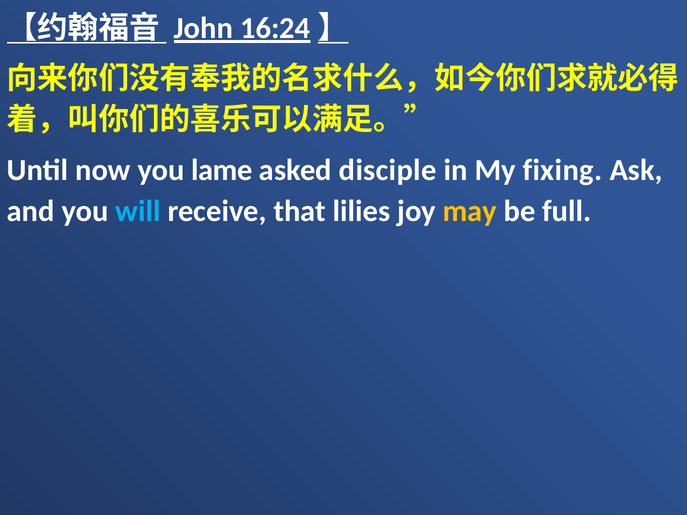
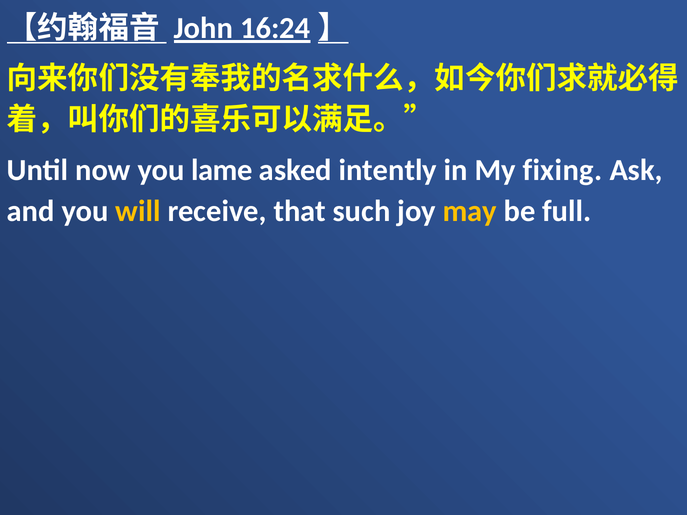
disciple: disciple -> intently
will colour: light blue -> yellow
lilies: lilies -> such
